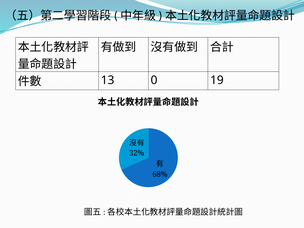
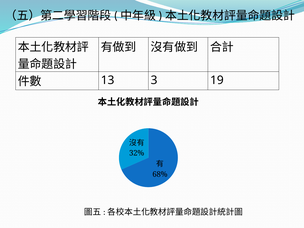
0: 0 -> 3
